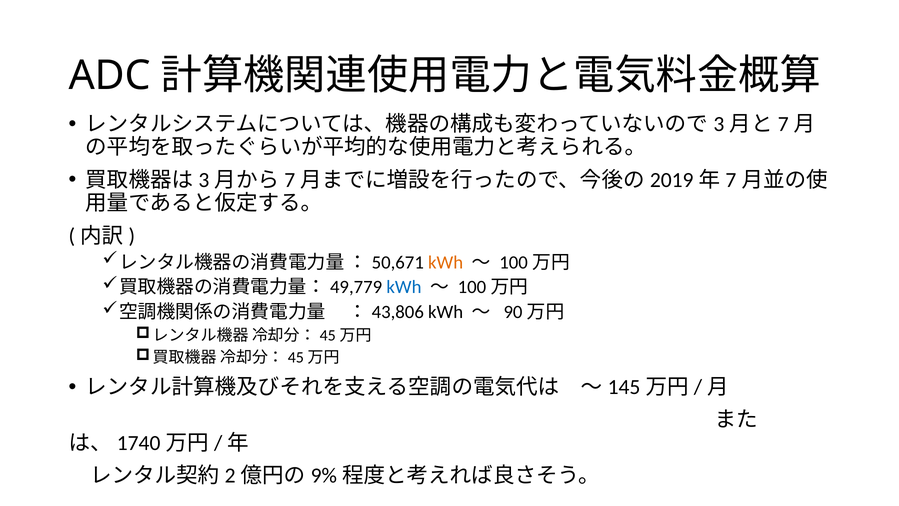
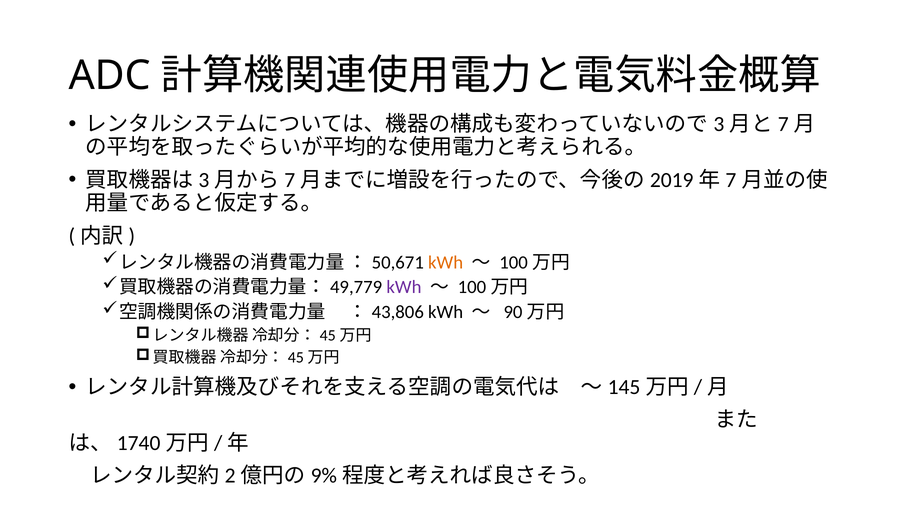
kWh at (404, 287) colour: blue -> purple
